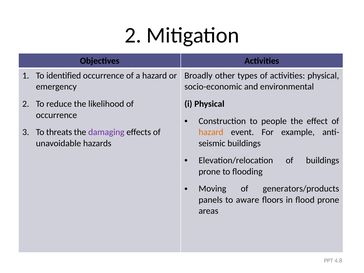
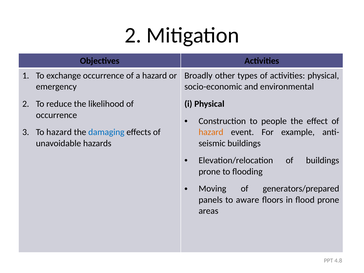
identified: identified -> exchange
To threats: threats -> hazard
damaging colour: purple -> blue
generators/products: generators/products -> generators/prepared
